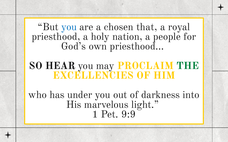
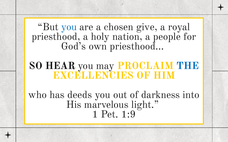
that: that -> give
THE colour: green -> blue
under: under -> deeds
9:9: 9:9 -> 1:9
